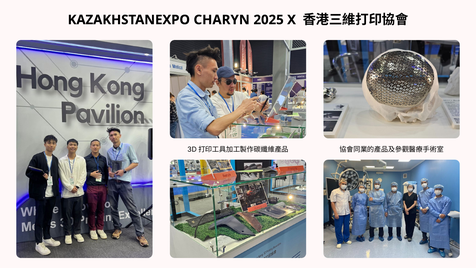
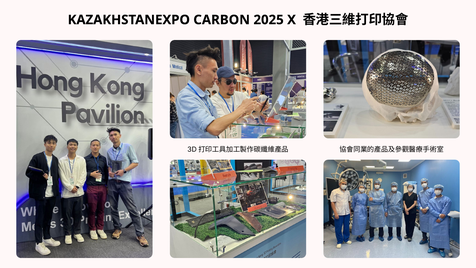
CHARYN: CHARYN -> CARBON
